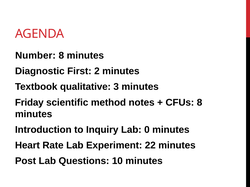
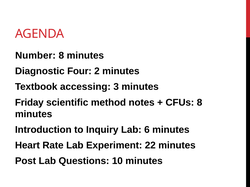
First: First -> Four
qualitative: qualitative -> accessing
0: 0 -> 6
